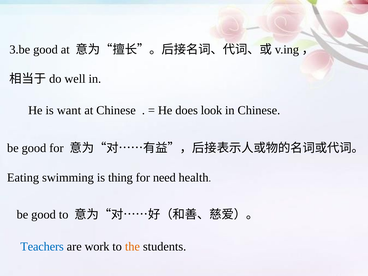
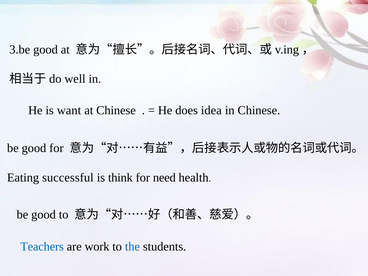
look: look -> idea
swimming: swimming -> successful
thing: thing -> think
the colour: orange -> blue
